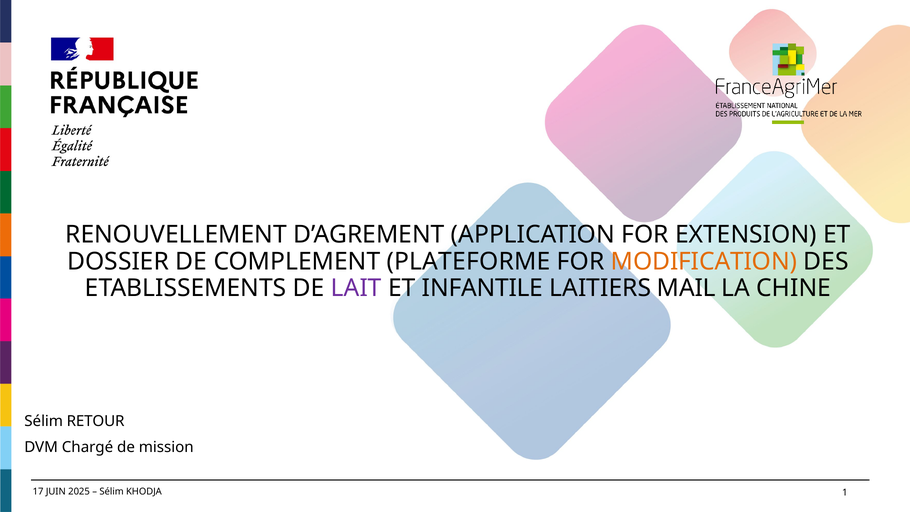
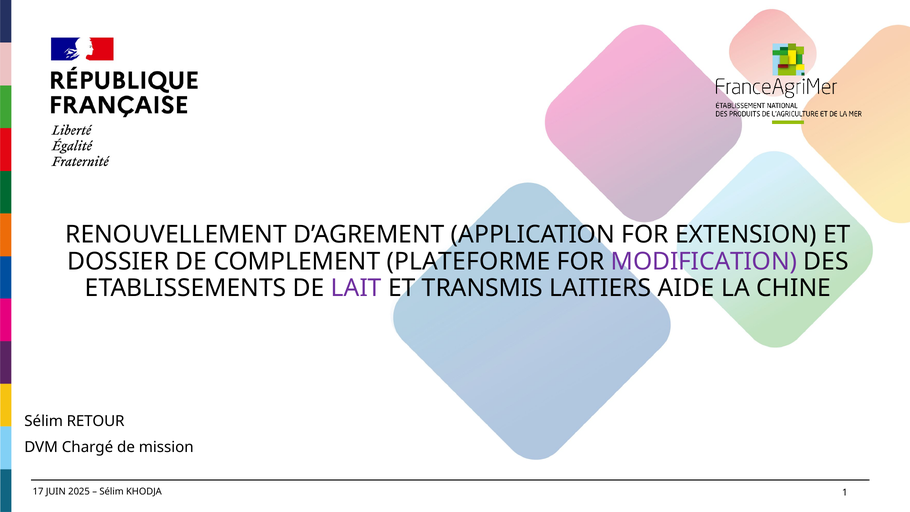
MODIFICATION colour: orange -> purple
INFANTILE: INFANTILE -> TRANSMIS
MAIL: MAIL -> AIDE
